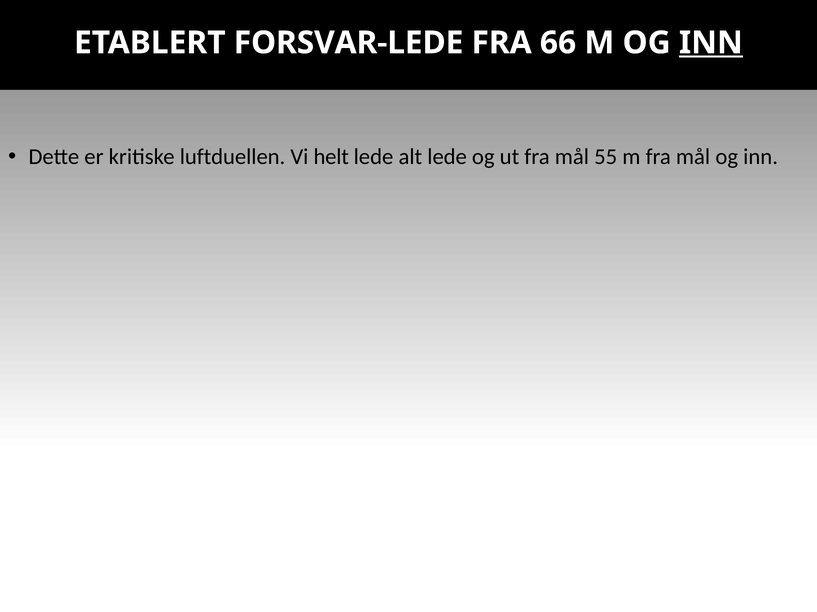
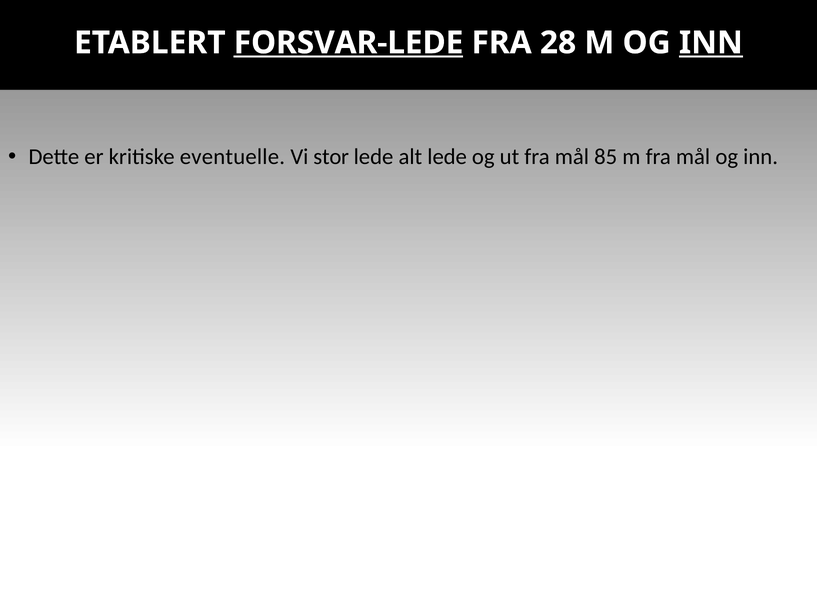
FORSVAR-LEDE underline: none -> present
66: 66 -> 28
luftduellen: luftduellen -> eventuelle
helt: helt -> stor
55: 55 -> 85
